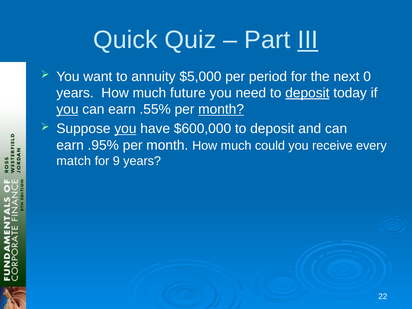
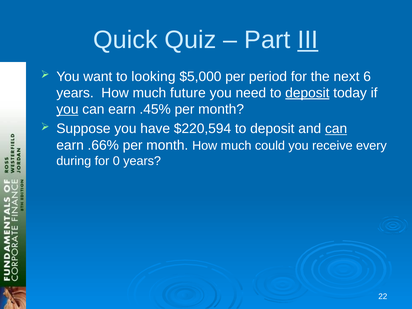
annuity: annuity -> looking
0: 0 -> 6
.55%: .55% -> .45%
month at (221, 109) underline: present -> none
you at (125, 129) underline: present -> none
$600,000: $600,000 -> $220,594
can at (336, 129) underline: none -> present
.95%: .95% -> .66%
match: match -> during
9: 9 -> 0
